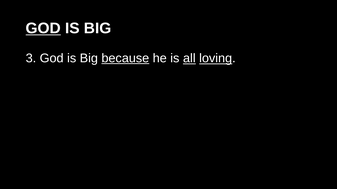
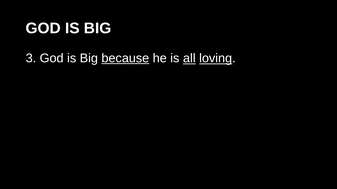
GOD at (43, 28) underline: present -> none
